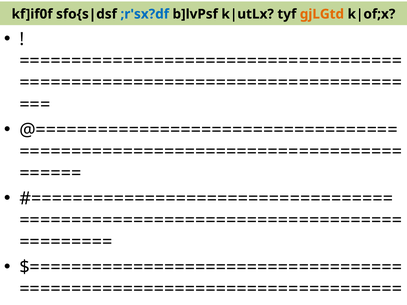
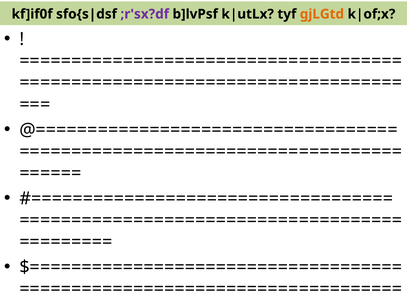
;r'sx?df colour: blue -> purple
